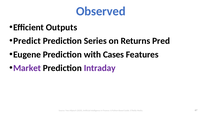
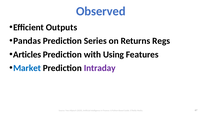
Predict: Predict -> Pandas
Pred: Pred -> Regs
Eugene: Eugene -> Articles
Cases: Cases -> Using
Market colour: purple -> blue
